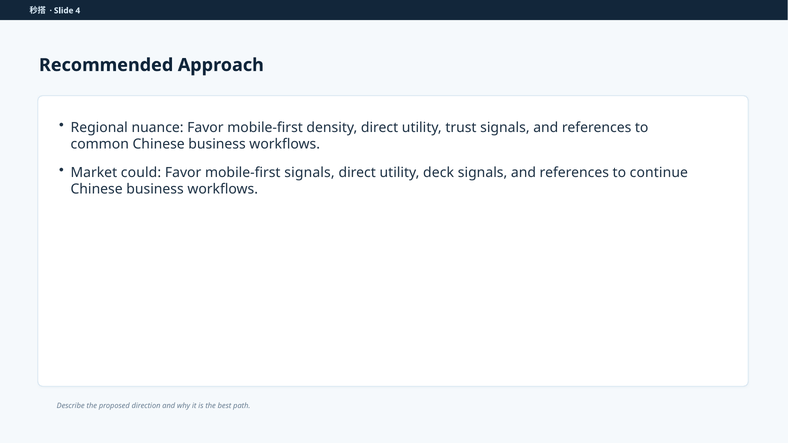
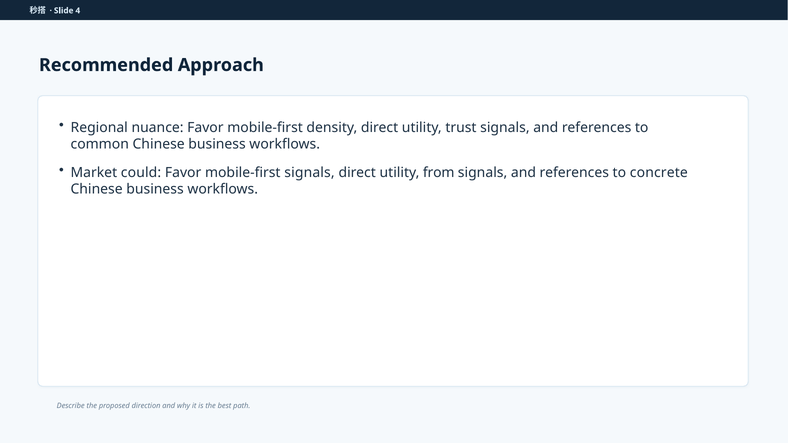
deck: deck -> from
continue: continue -> concrete
